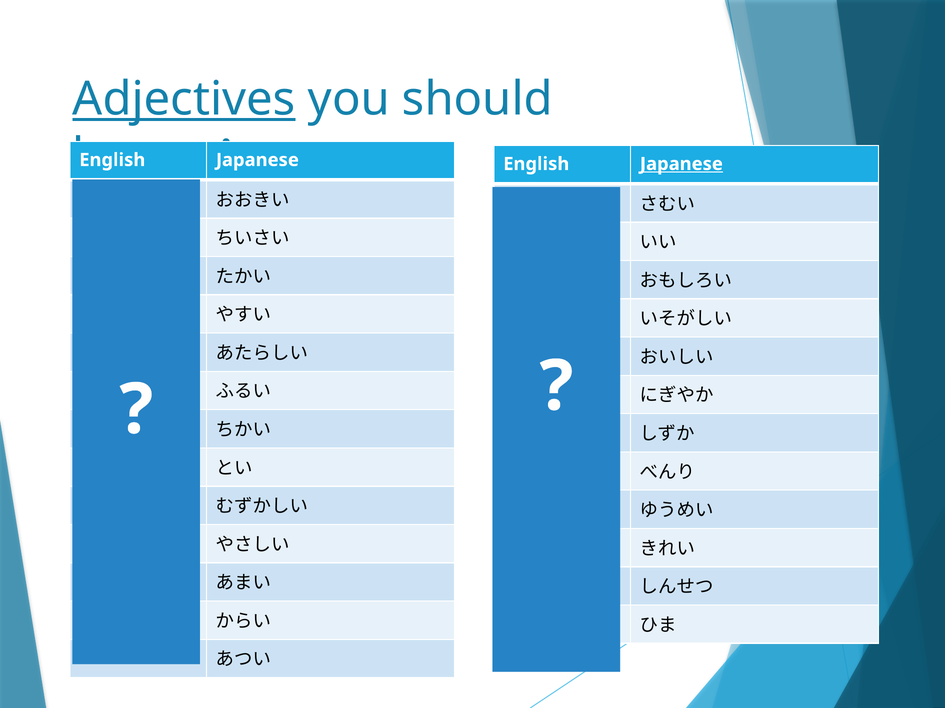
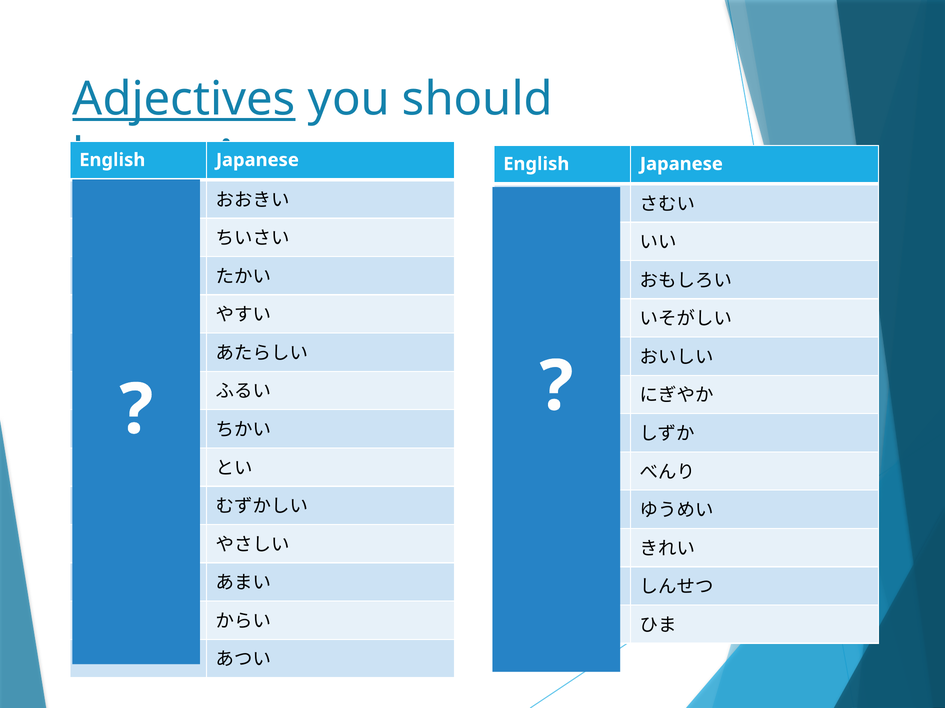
Japanese at (681, 164) underline: present -> none
